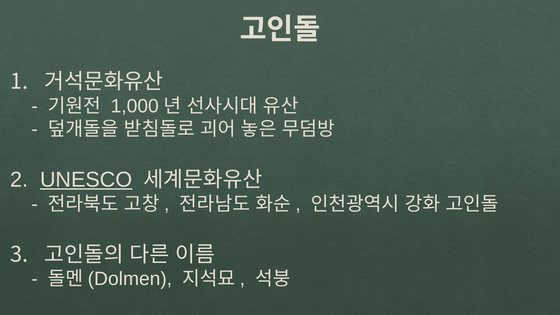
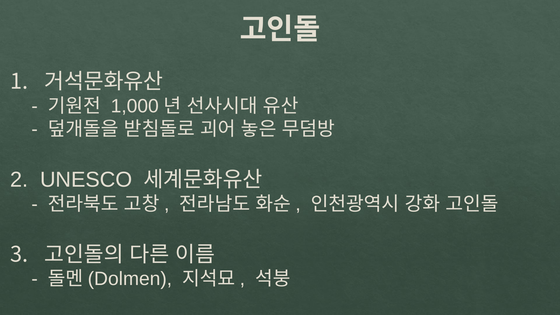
UNESCO underline: present -> none
